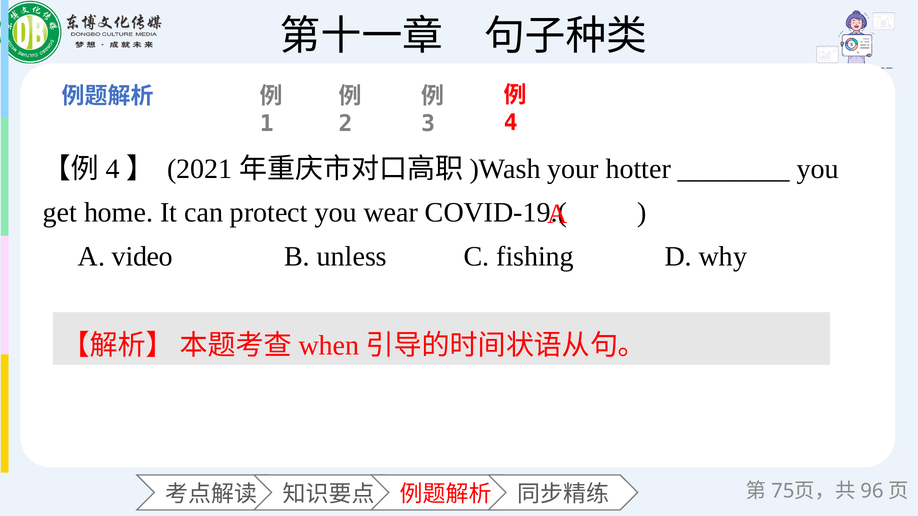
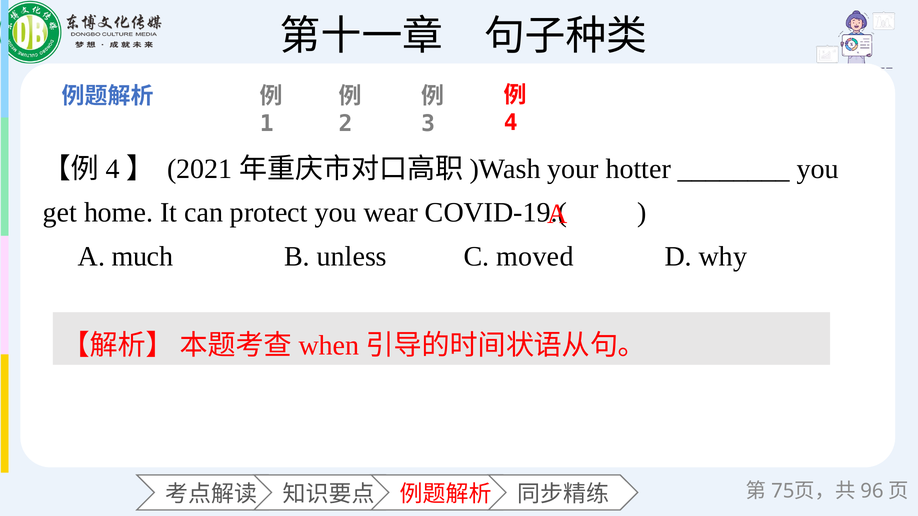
video: video -> much
fishing: fishing -> moved
